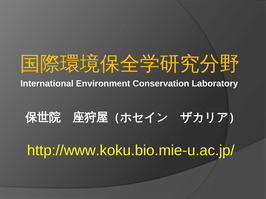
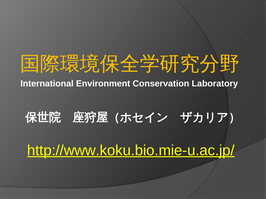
http://www.koku.bio.mie-u.ac.jp/ underline: none -> present
